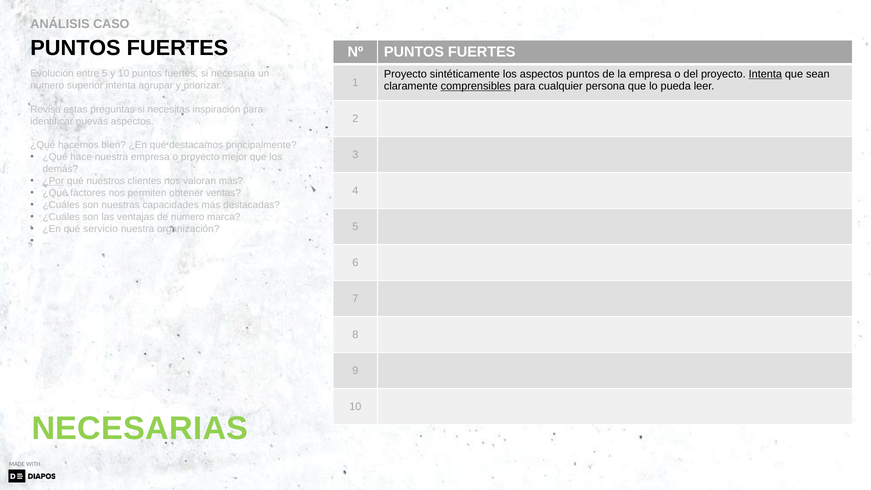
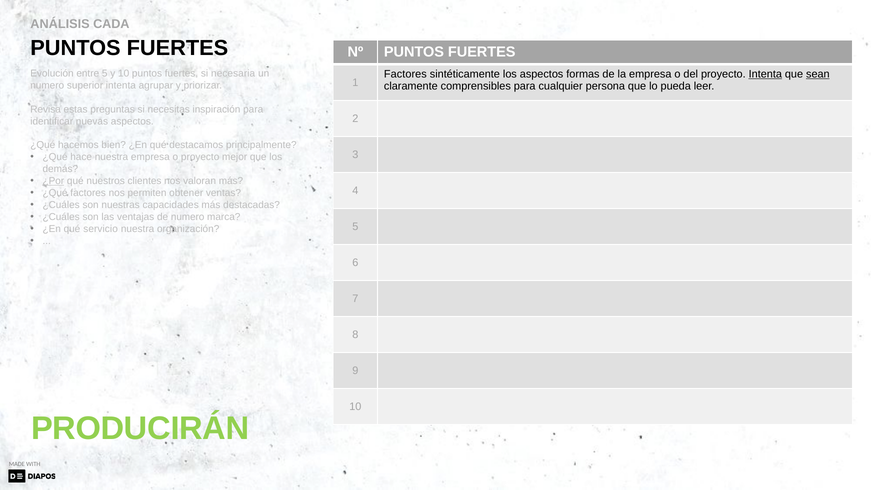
CASO: CASO -> CADA
Proyecto at (405, 74): Proyecto -> Factores
aspectos puntos: puntos -> formas
sean underline: none -> present
comprensibles underline: present -> none
NECESARIAS: NECESARIAS -> PRODUCIRÁN
